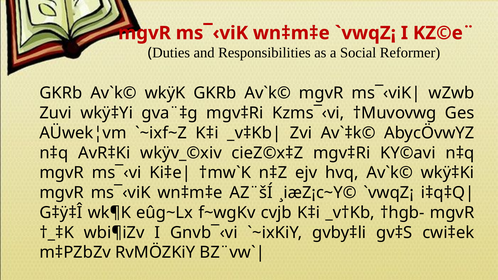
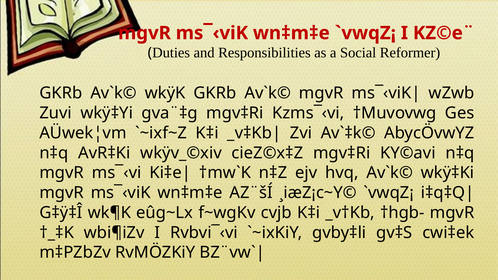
Gnvb¯‹vi: Gnvb¯‹vi -> Rvbvi¯‹vi
